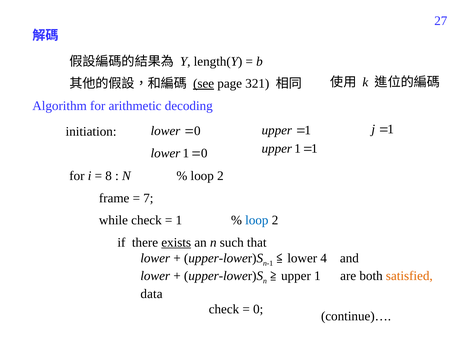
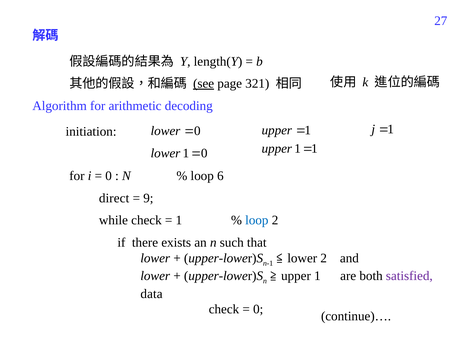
8 at (109, 176): 8 -> 0
2 at (220, 176): 2 -> 6
frame: frame -> direct
7: 7 -> 9
exists underline: present -> none
lower 4: 4 -> 2
satisfied colour: orange -> purple
